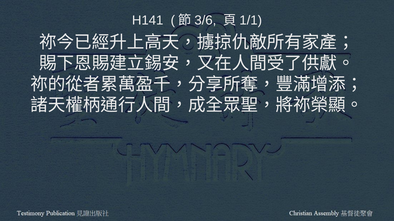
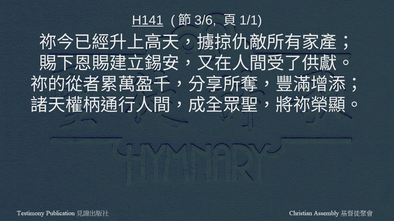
H141 underline: none -> present
